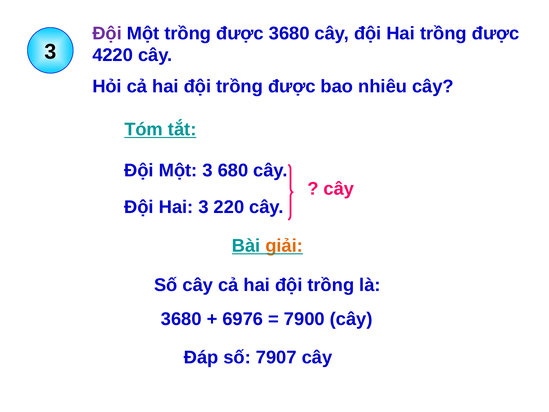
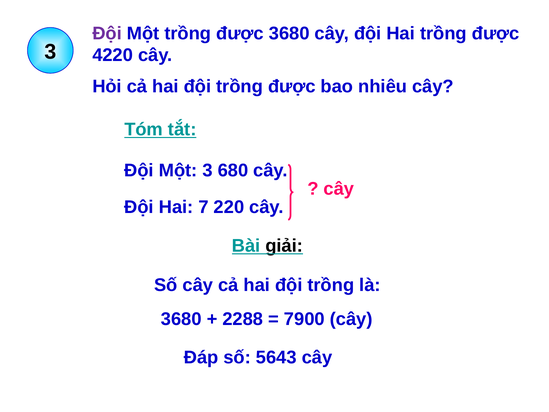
Hai 3: 3 -> 7
giải colour: orange -> black
6976: 6976 -> 2288
7907: 7907 -> 5643
